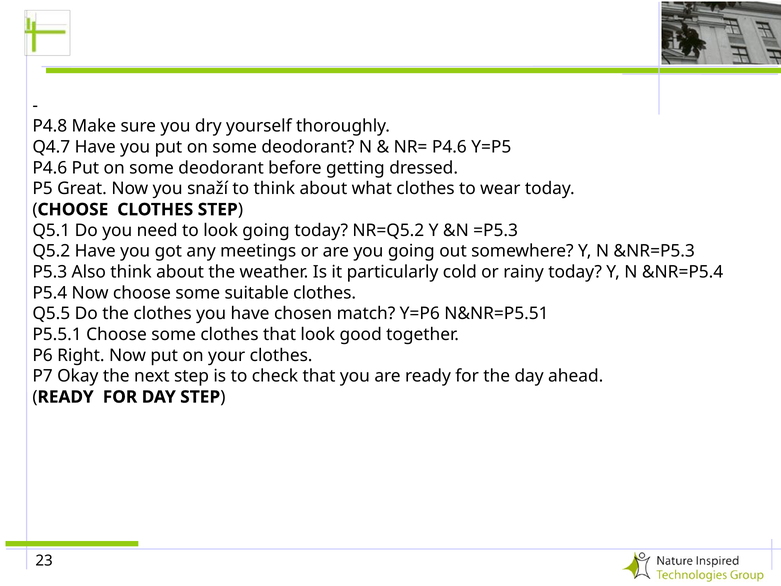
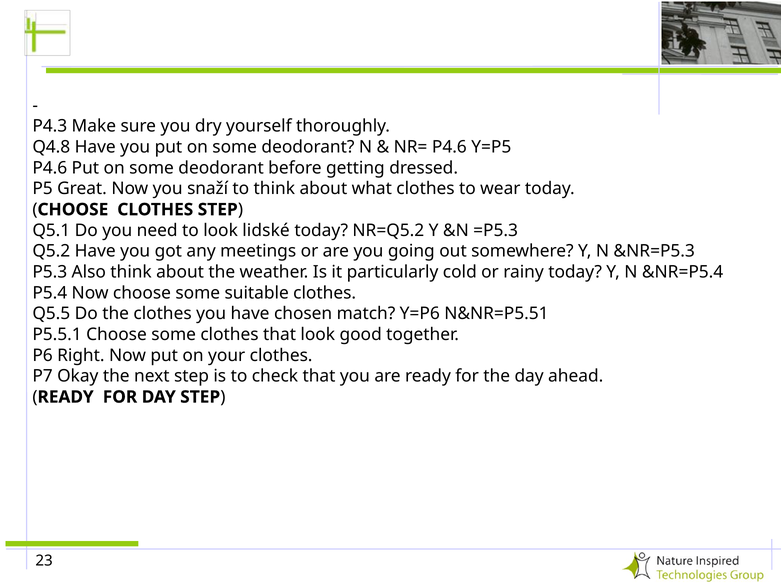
P4.8: P4.8 -> P4.3
Q4.7: Q4.7 -> Q4.8
look going: going -> lidské
